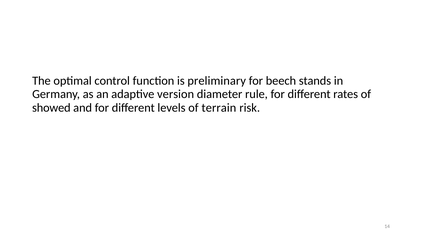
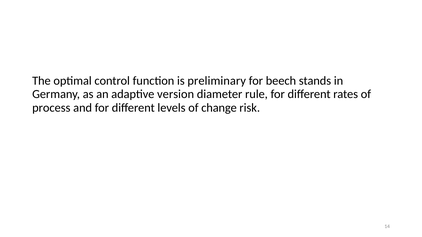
showed: showed -> process
terrain: terrain -> change
